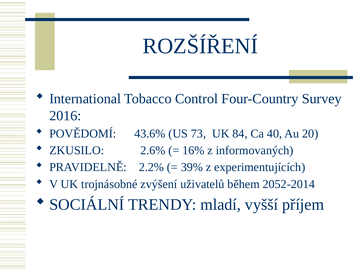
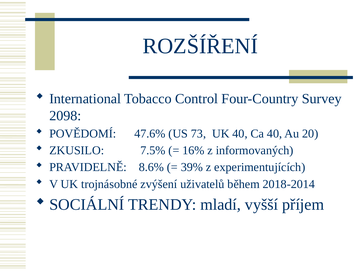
2016: 2016 -> 2098
43.6%: 43.6% -> 47.6%
UK 84: 84 -> 40
2.6%: 2.6% -> 7.5%
2.2%: 2.2% -> 8.6%
2052-2014: 2052-2014 -> 2018-2014
